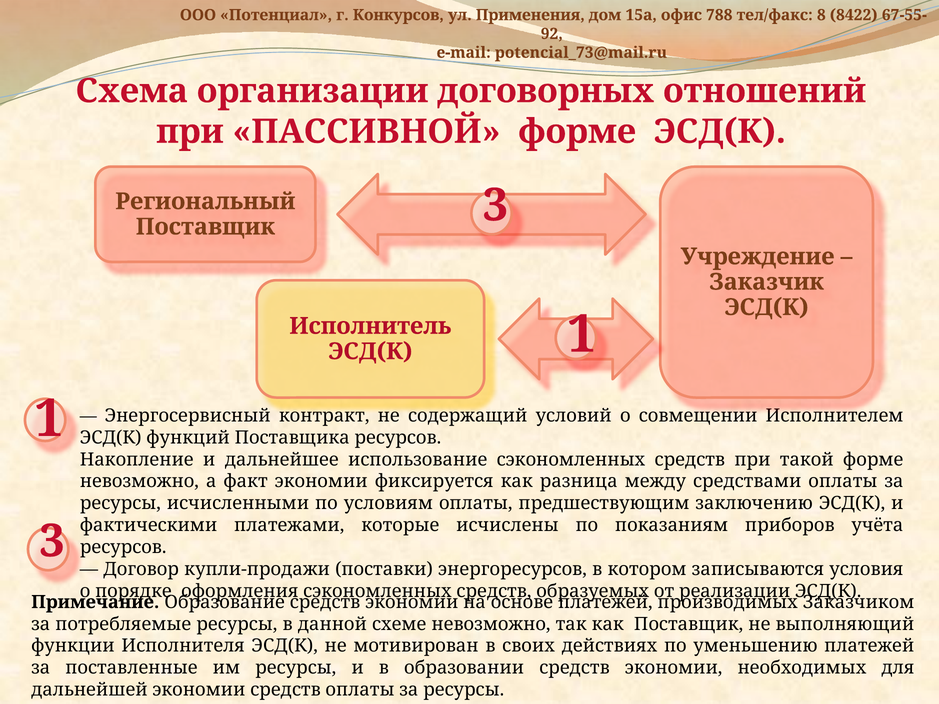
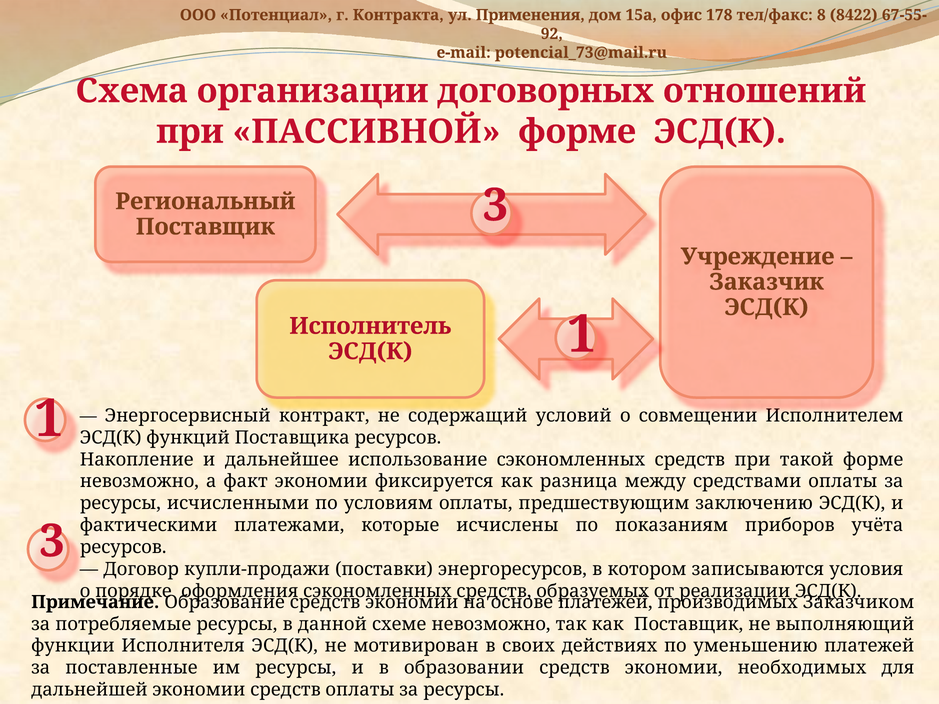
Конкурсов: Конкурсов -> Контракта
788: 788 -> 178
